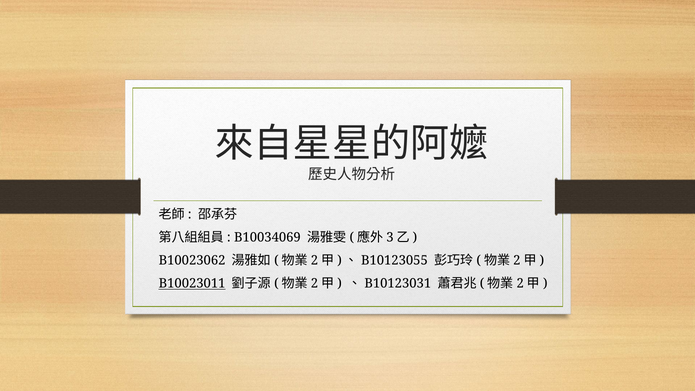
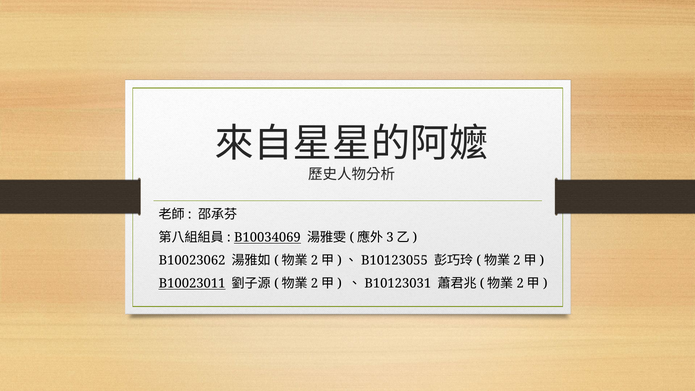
B10034069 underline: none -> present
